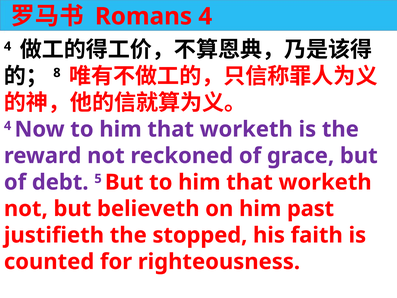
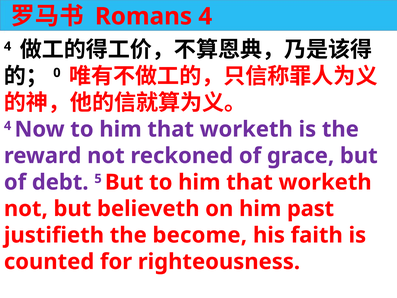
8: 8 -> 0
stopped: stopped -> become
